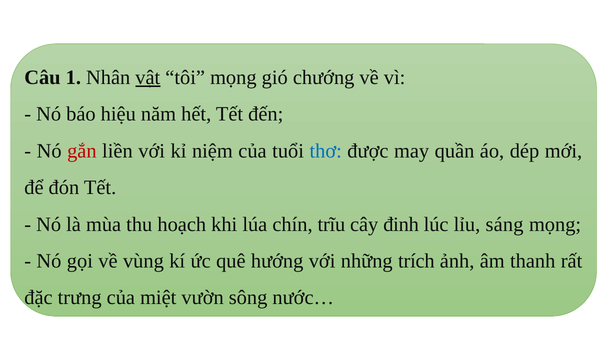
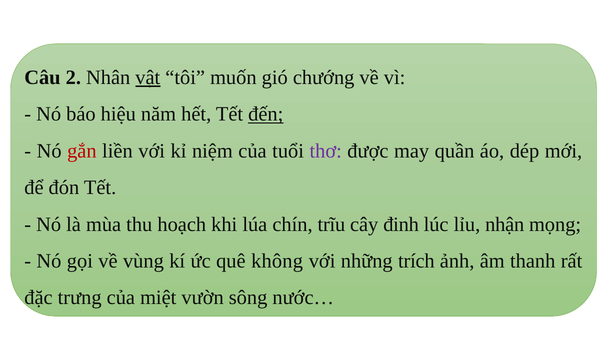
1: 1 -> 2
tôi mọng: mọng -> muốn
đến underline: none -> present
thơ colour: blue -> purple
sáng: sáng -> nhận
hướng: hướng -> không
